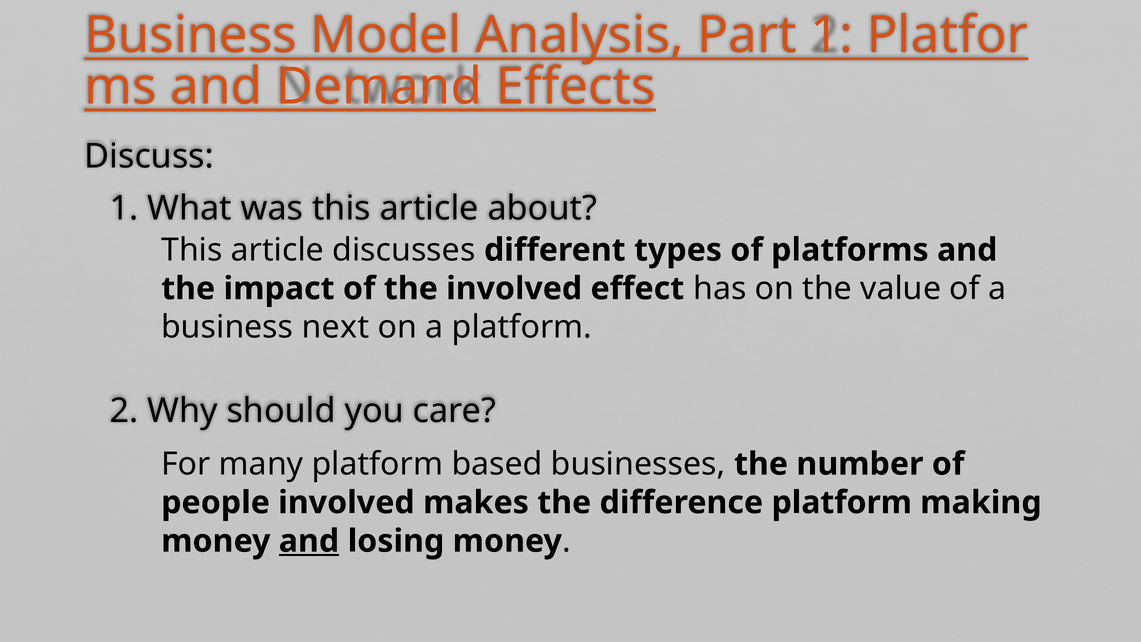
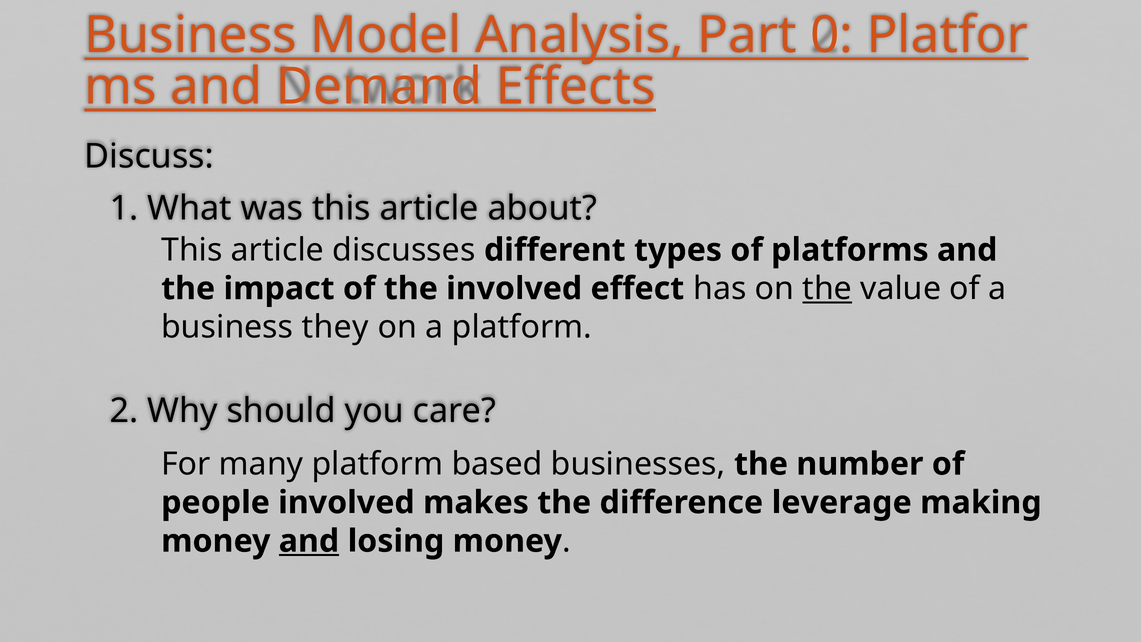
Part 1: 1 -> 0
the at (827, 289) underline: none -> present
next: next -> they
difference platform: platform -> leverage
